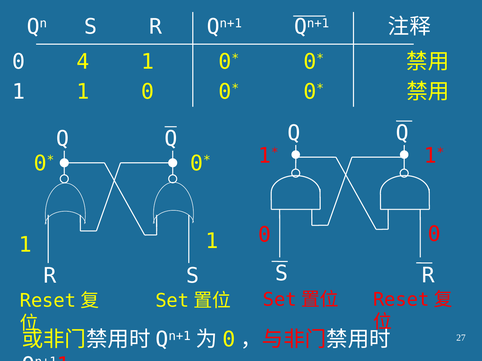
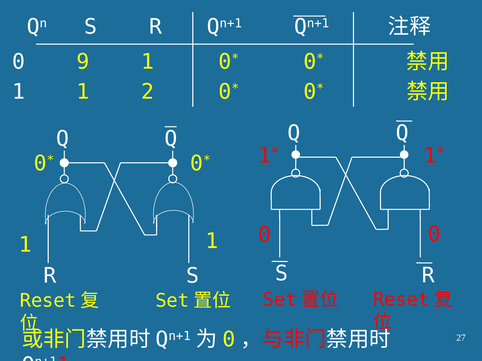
4: 4 -> 9
1 0: 0 -> 2
